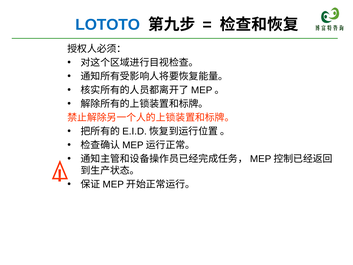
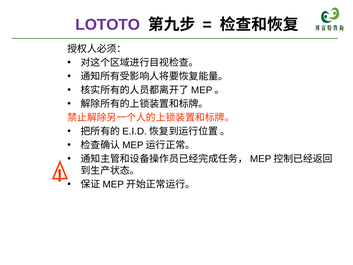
LOTOTO colour: blue -> purple
